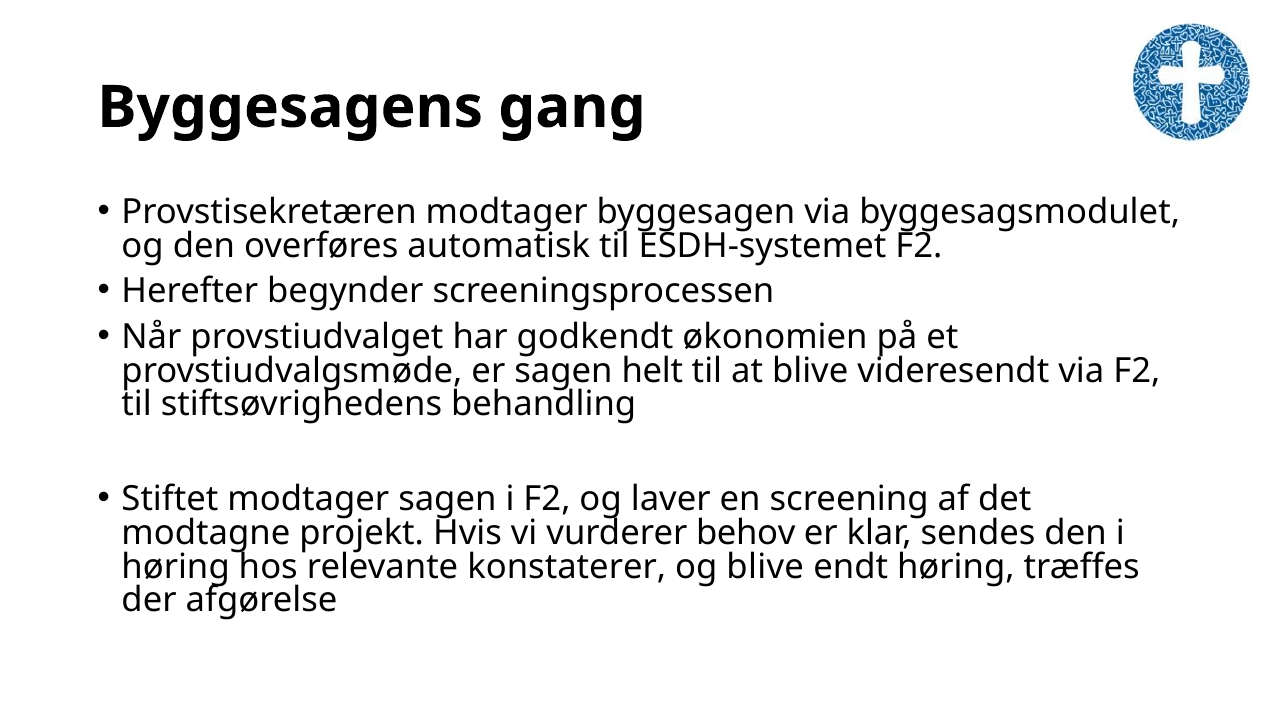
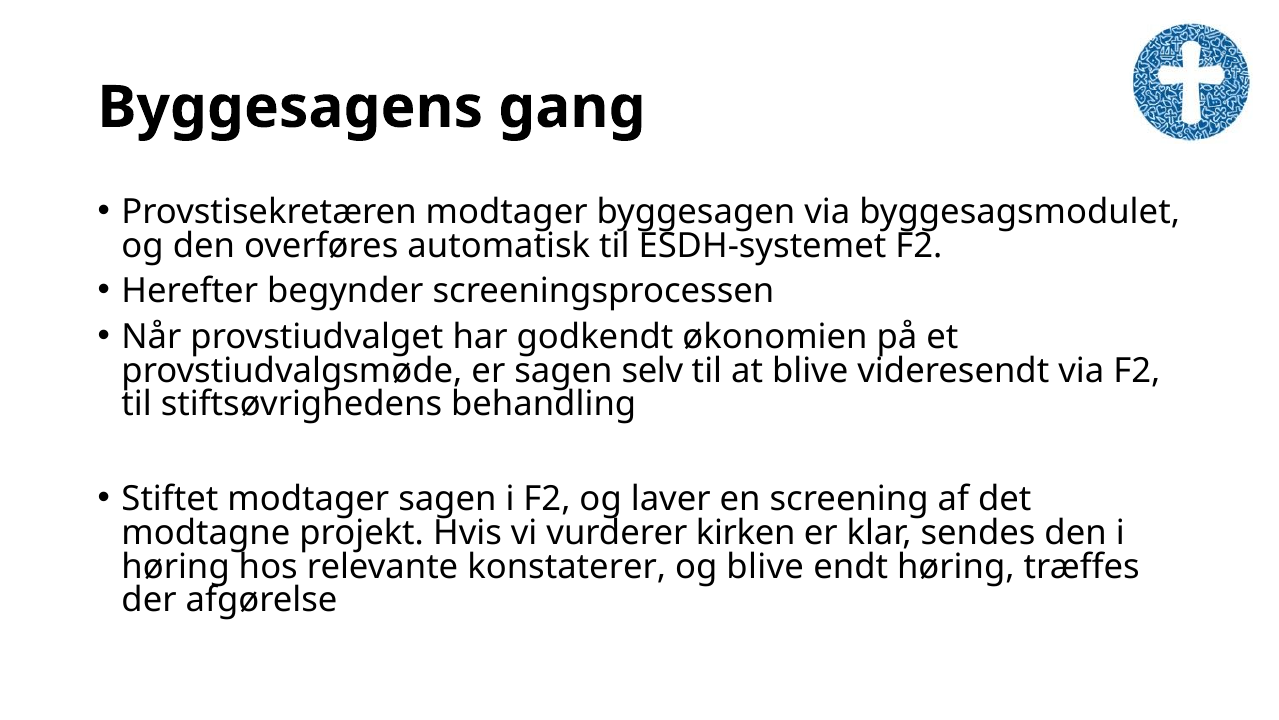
helt: helt -> selv
behov: behov -> kirken
